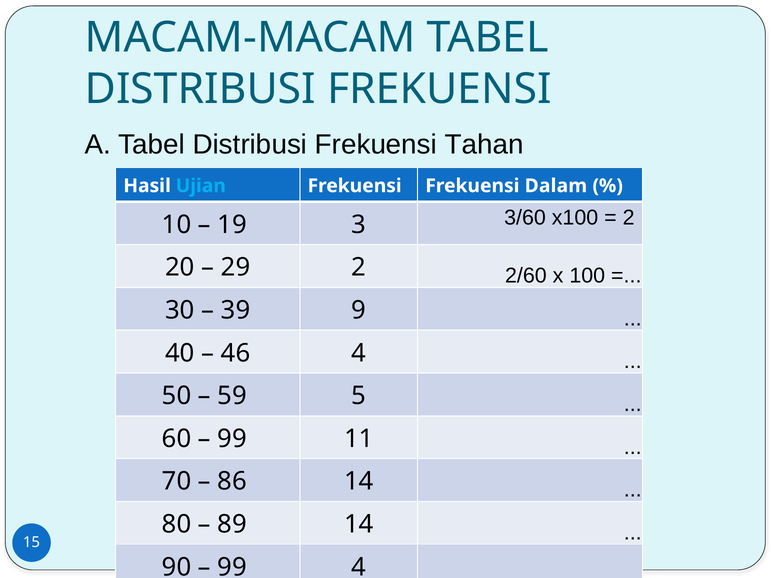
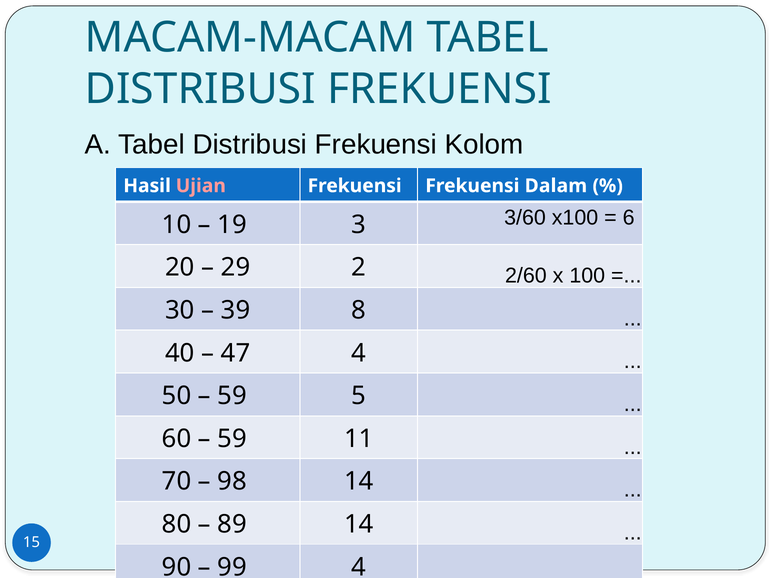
Tahan: Tahan -> Kolom
Ujian colour: light blue -> pink
2 at (629, 218): 2 -> 6
9: 9 -> 8
46: 46 -> 47
99 at (232, 439): 99 -> 59
86: 86 -> 98
